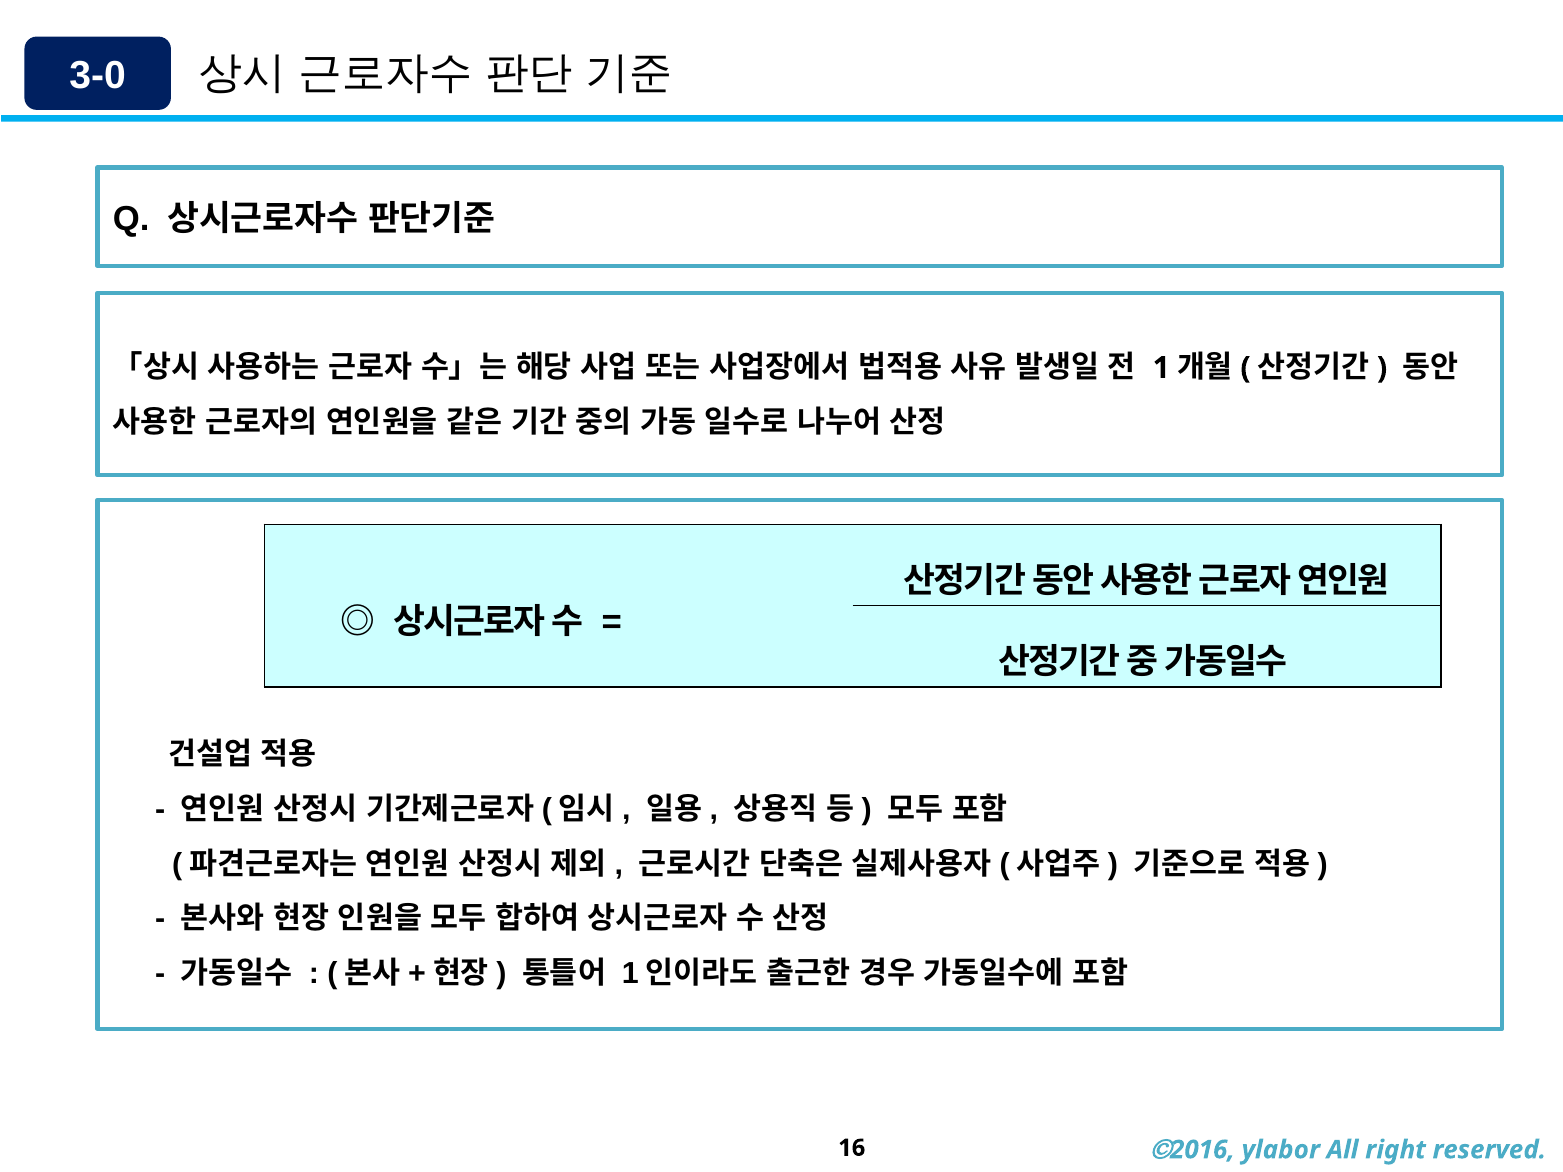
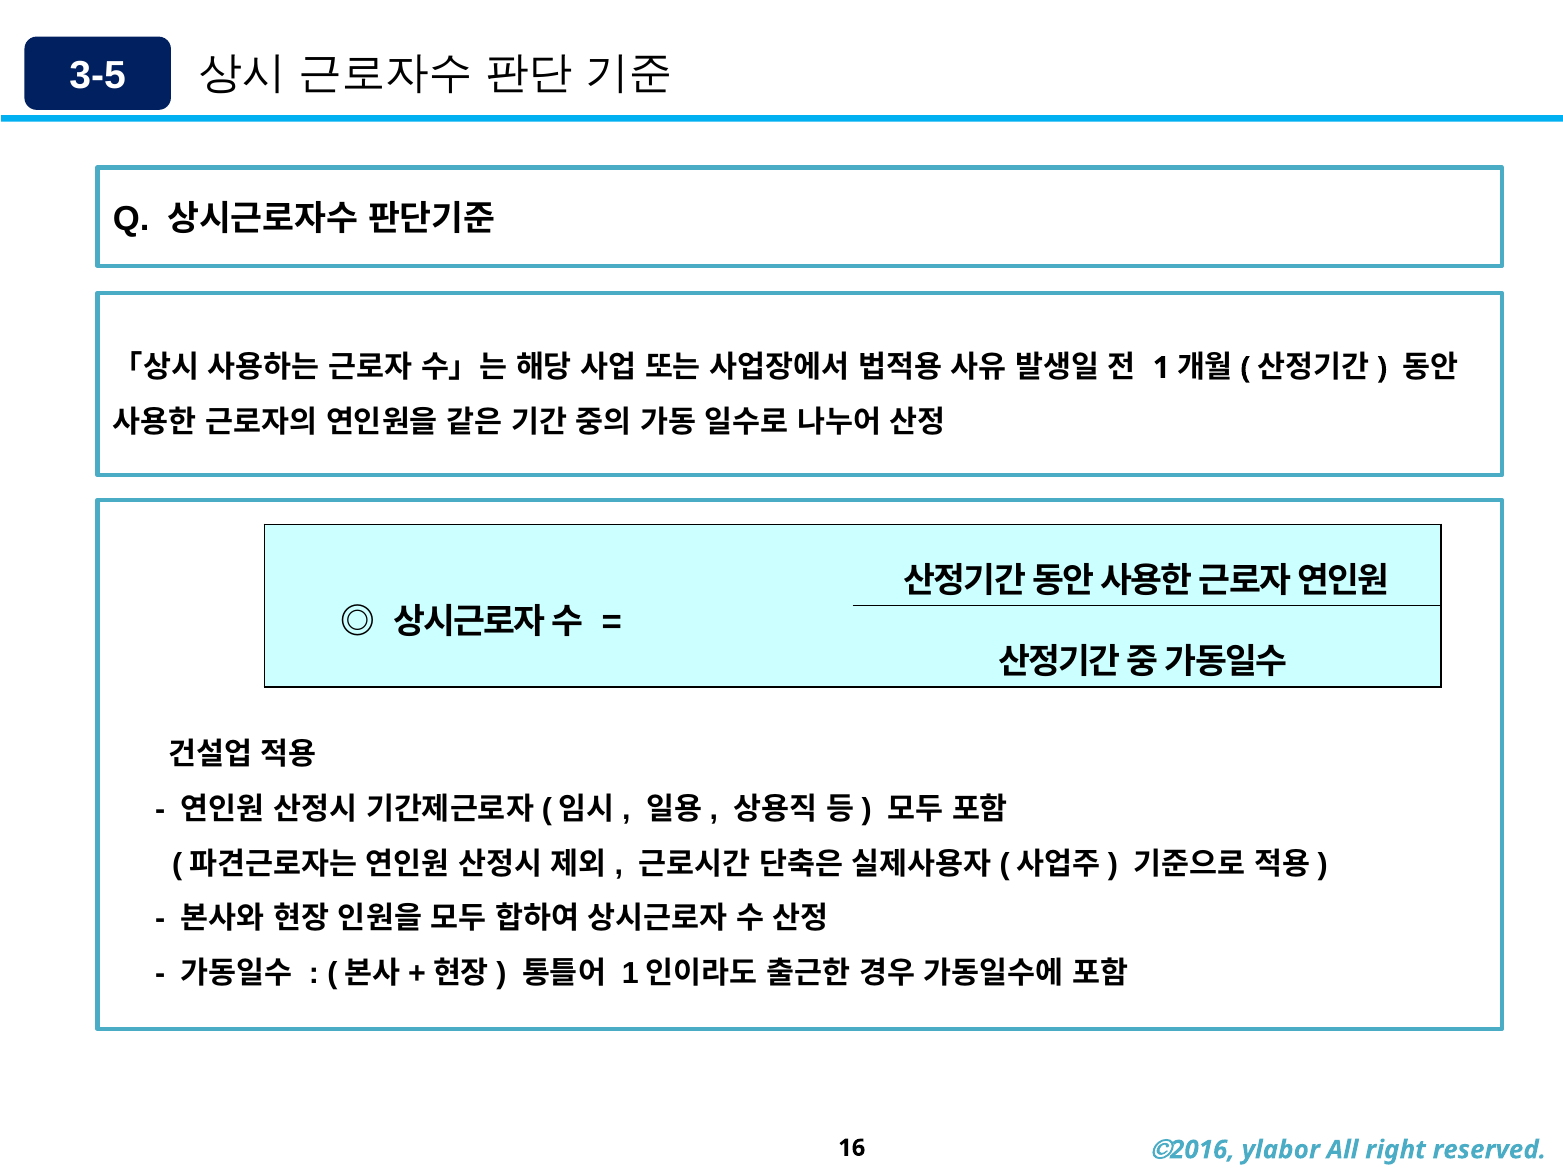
3-0: 3-0 -> 3-5
